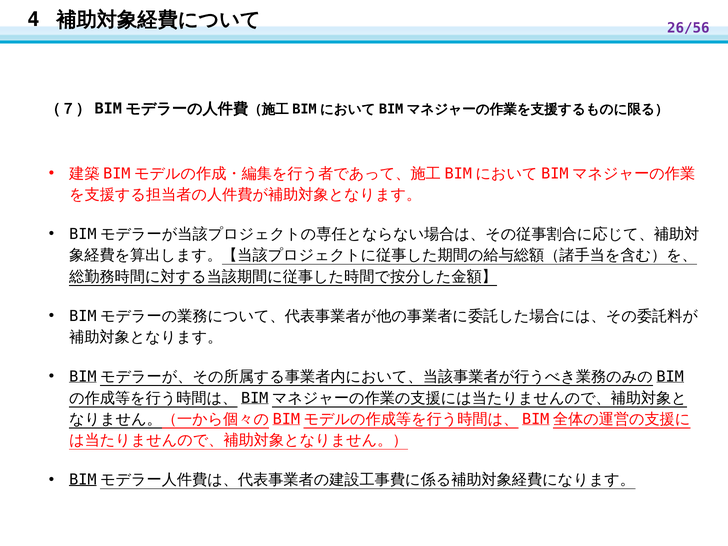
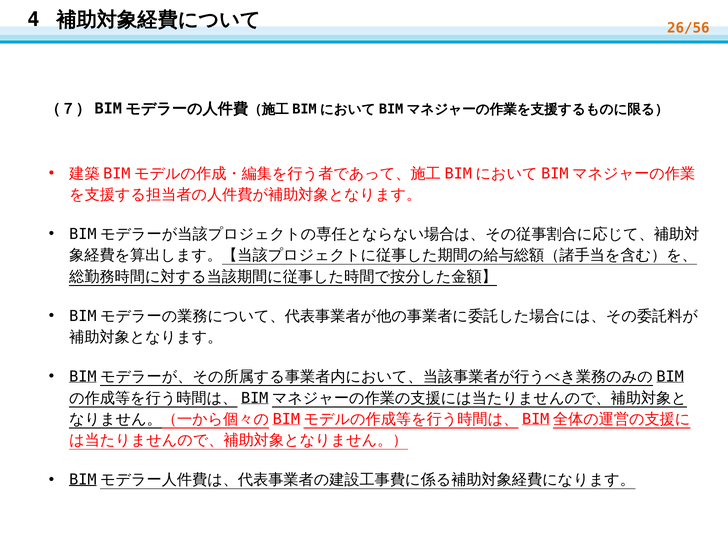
26/56 colour: purple -> orange
